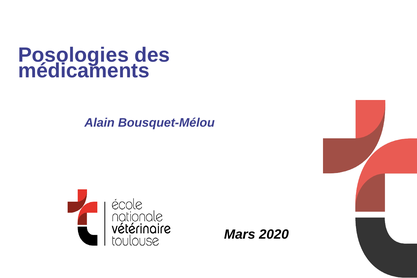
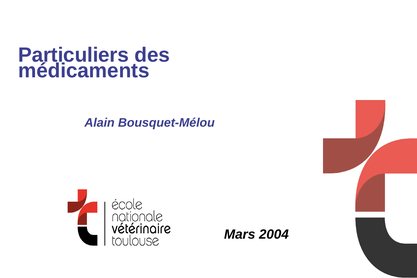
Posologies: Posologies -> Particuliers
2020: 2020 -> 2004
